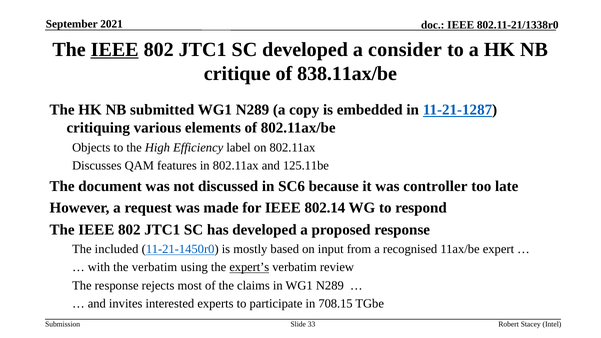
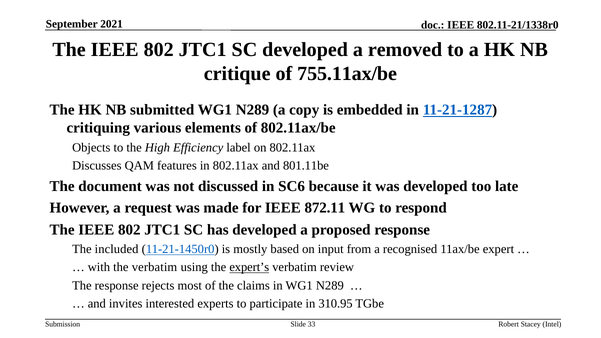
IEEE at (115, 49) underline: present -> none
consider: consider -> removed
838.11ax/be: 838.11ax/be -> 755.11ax/be
125.11be: 125.11be -> 801.11be
was controller: controller -> developed
802.14: 802.14 -> 872.11
708.15: 708.15 -> 310.95
